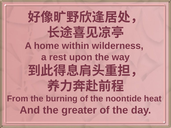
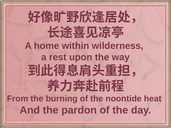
greater: greater -> pardon
